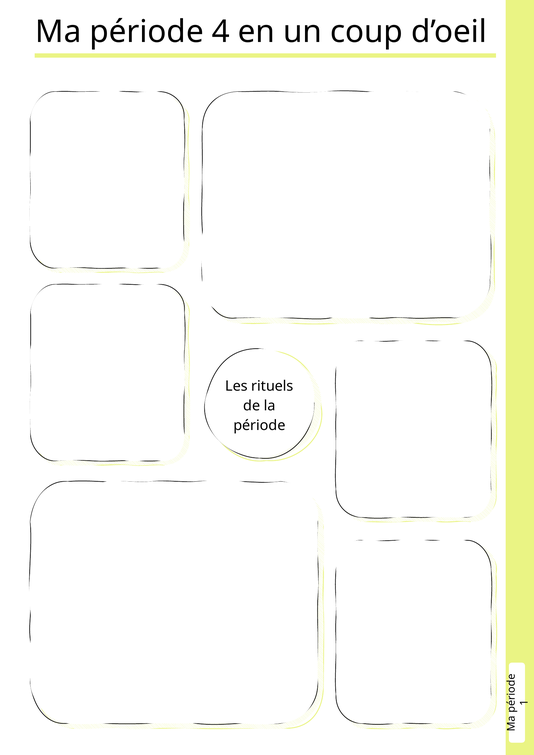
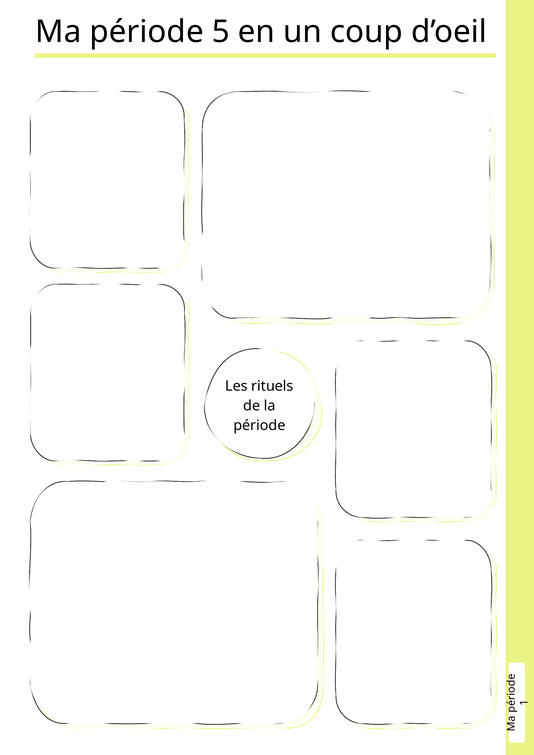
4: 4 -> 5
